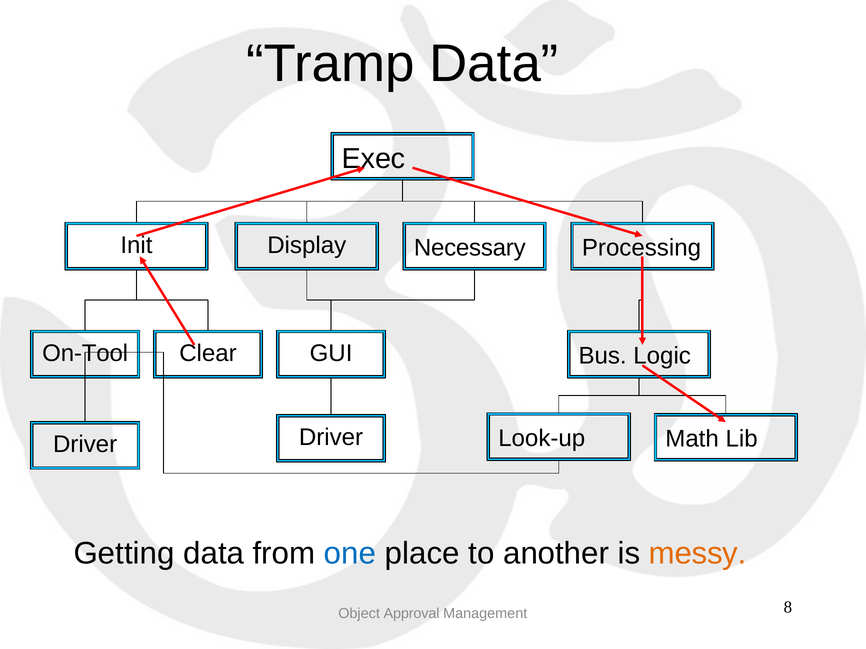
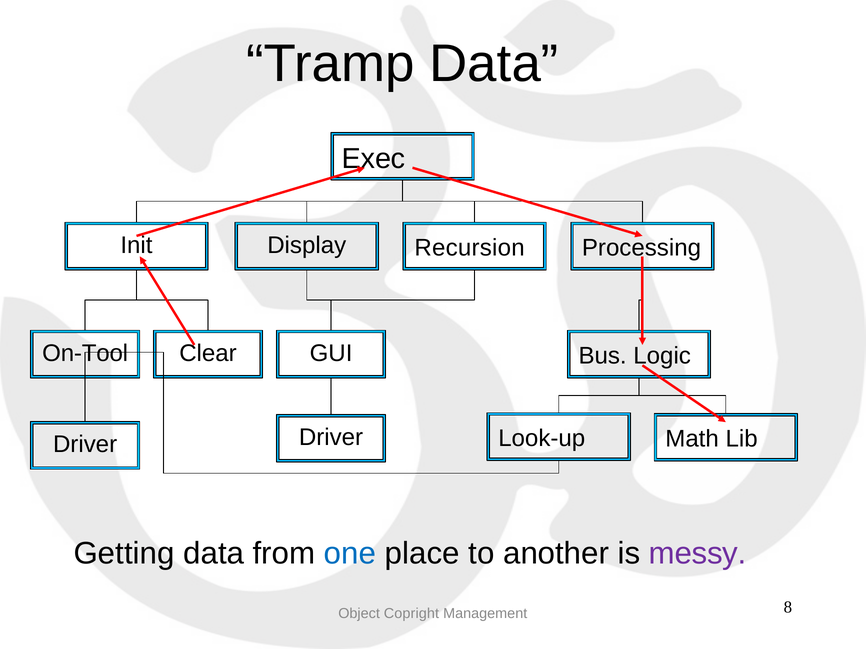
Necessary: Necessary -> Recursion
messy colour: orange -> purple
Approval: Approval -> Copright
